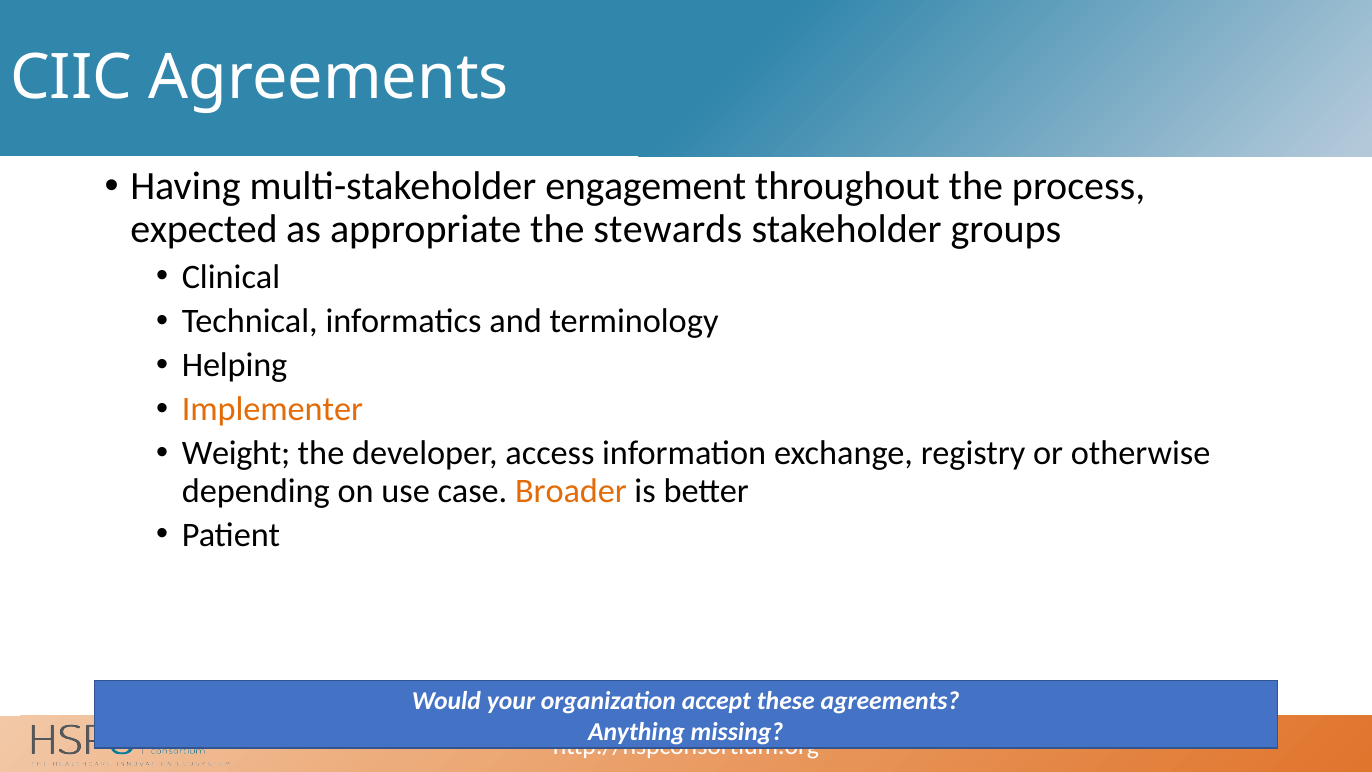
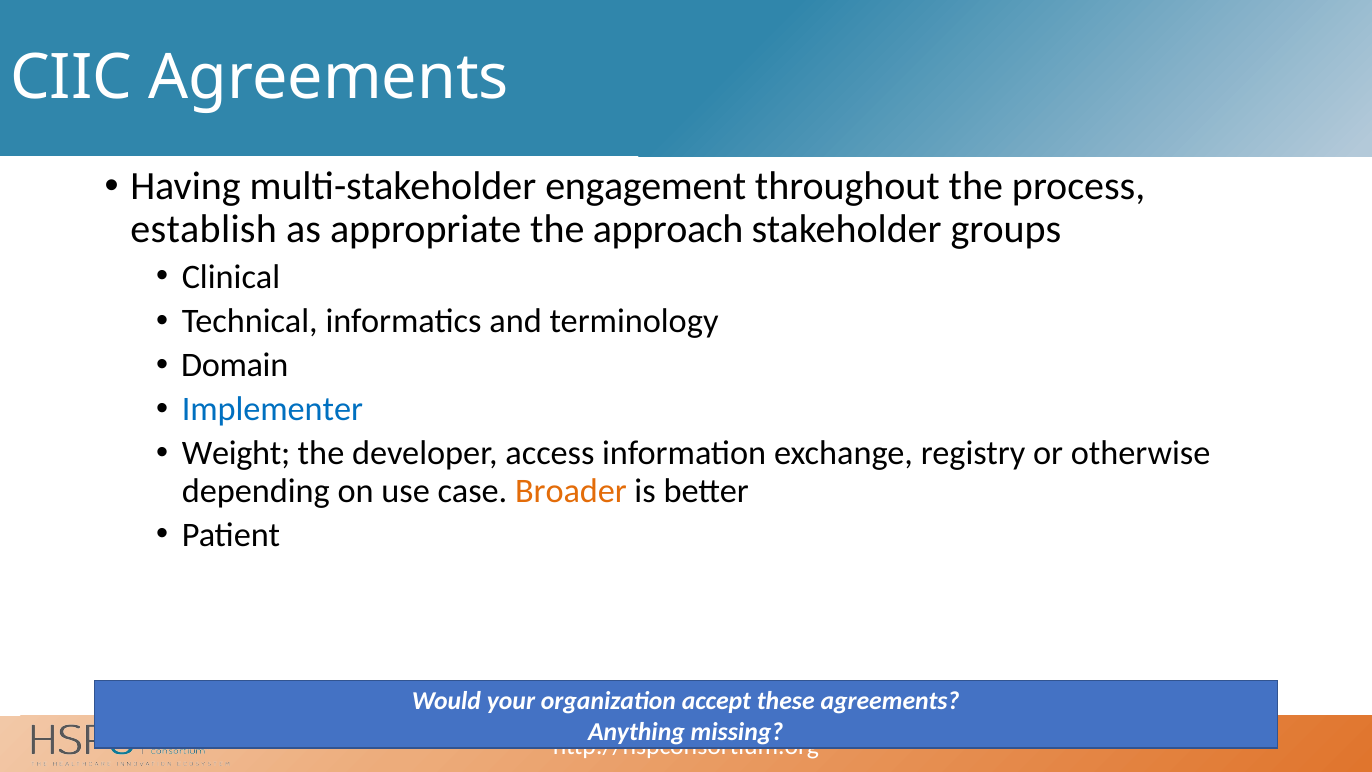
expected: expected -> establish
stewards: stewards -> approach
Helping: Helping -> Domain
Implementer colour: orange -> blue
